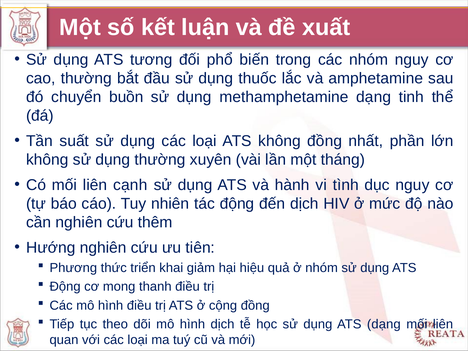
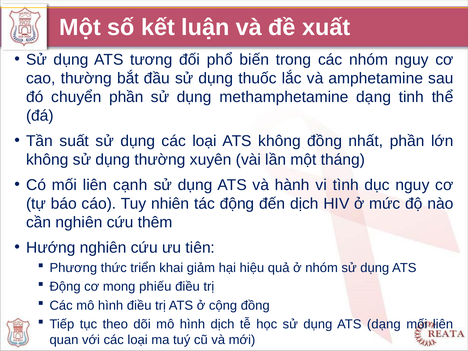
chuyển buồn: buồn -> phần
thanh: thanh -> phiếu
